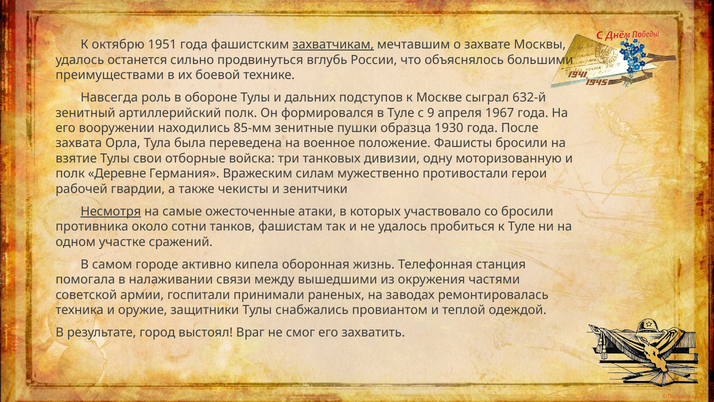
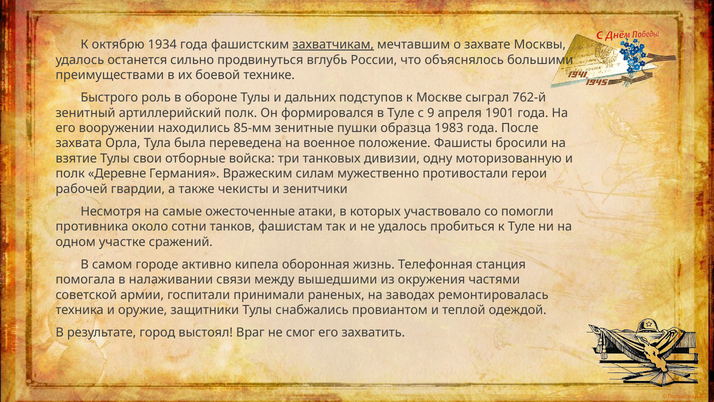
1951: 1951 -> 1934
Навсегда: Навсегда -> Быстрого
632-й: 632-й -> 762-й
1967: 1967 -> 1901
1930: 1930 -> 1983
Несмотря underline: present -> none
со бросили: бросили -> помогли
